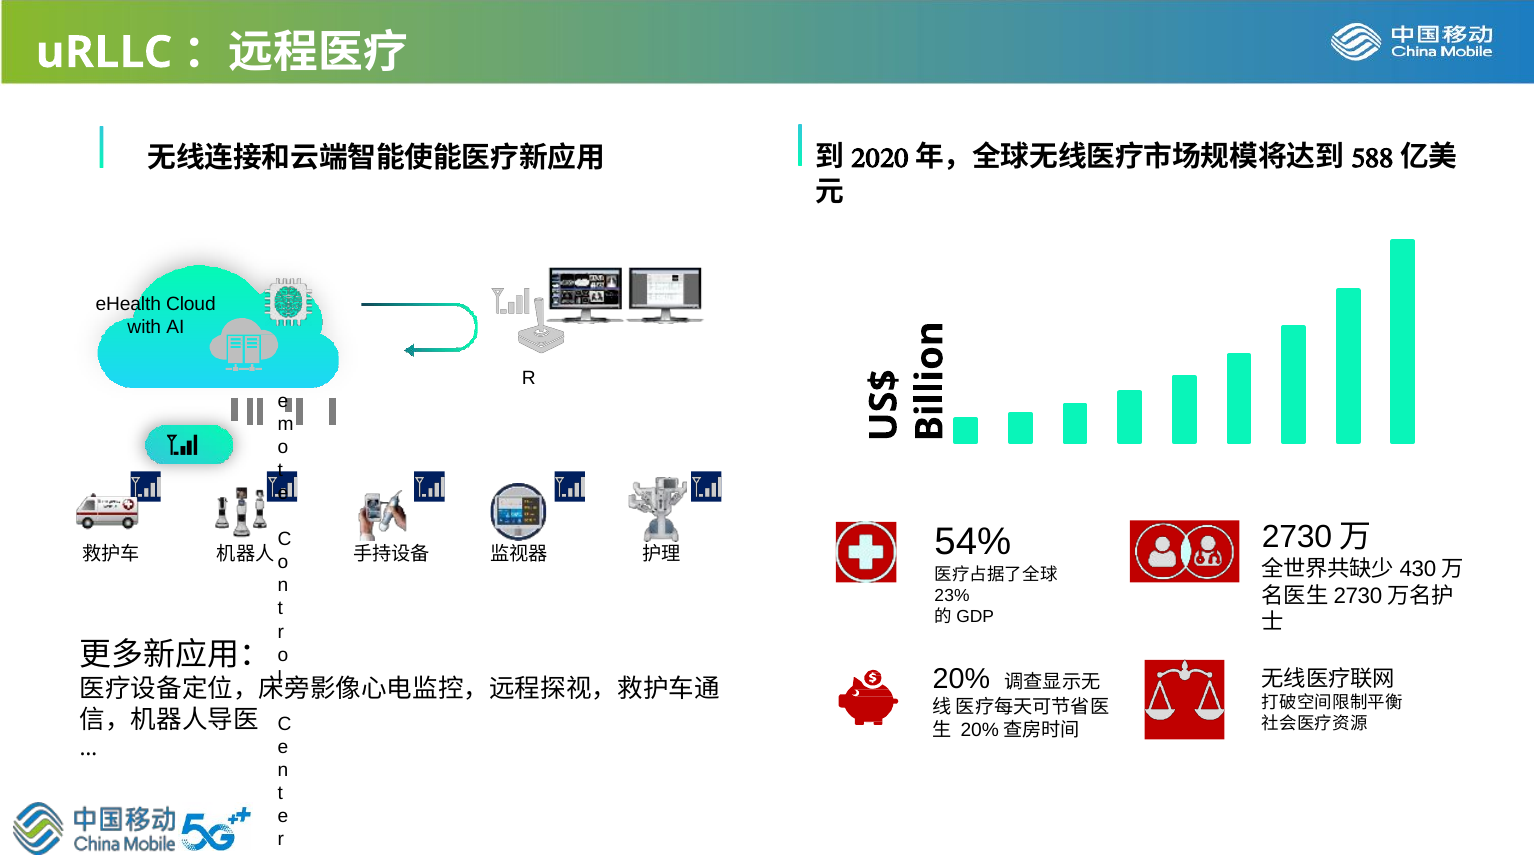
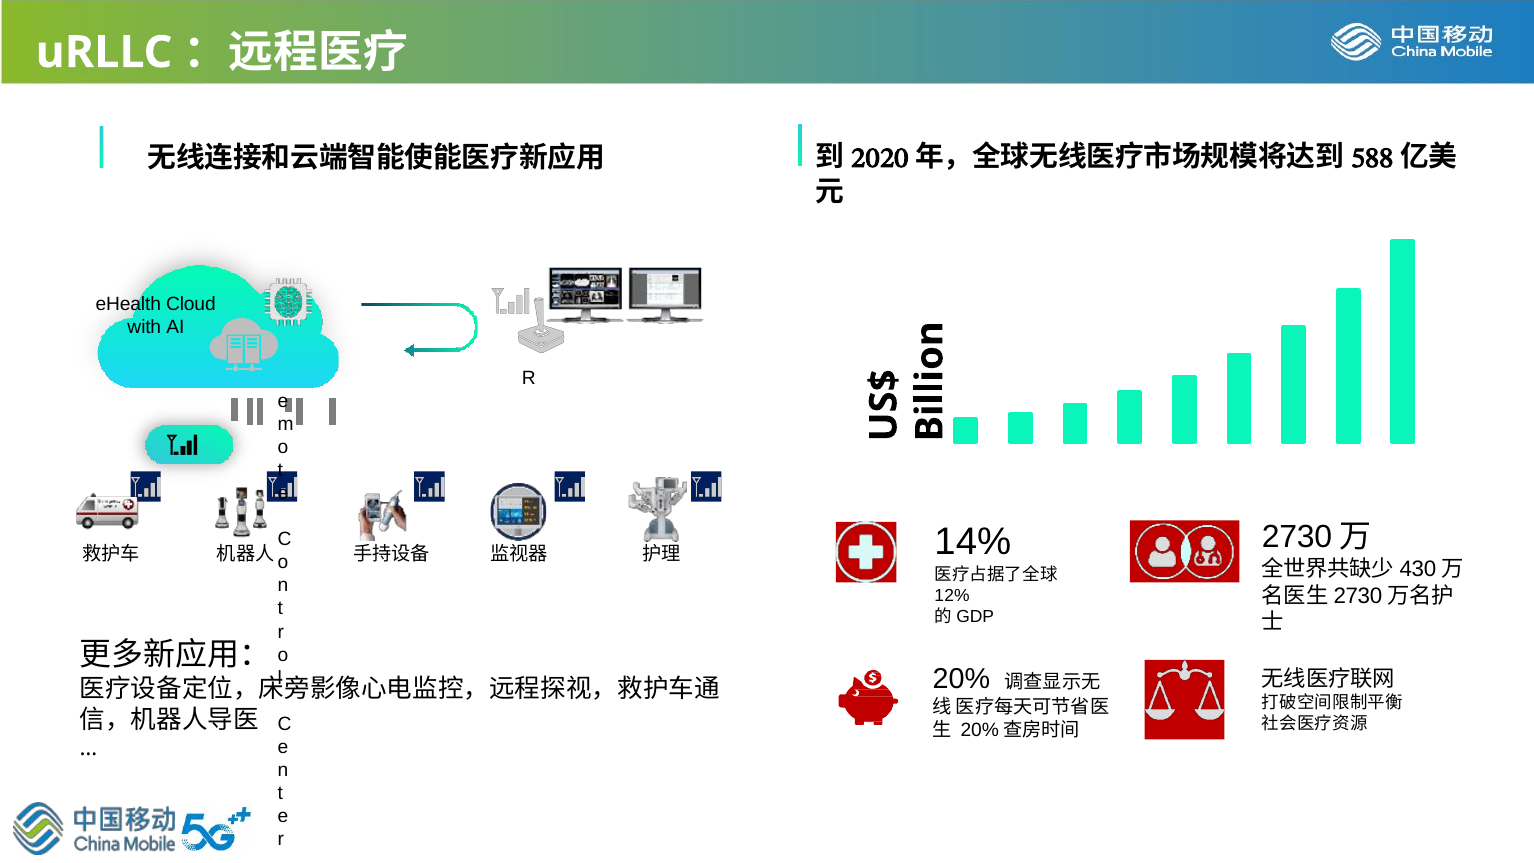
54%: 54% -> 14%
23%: 23% -> 12%
